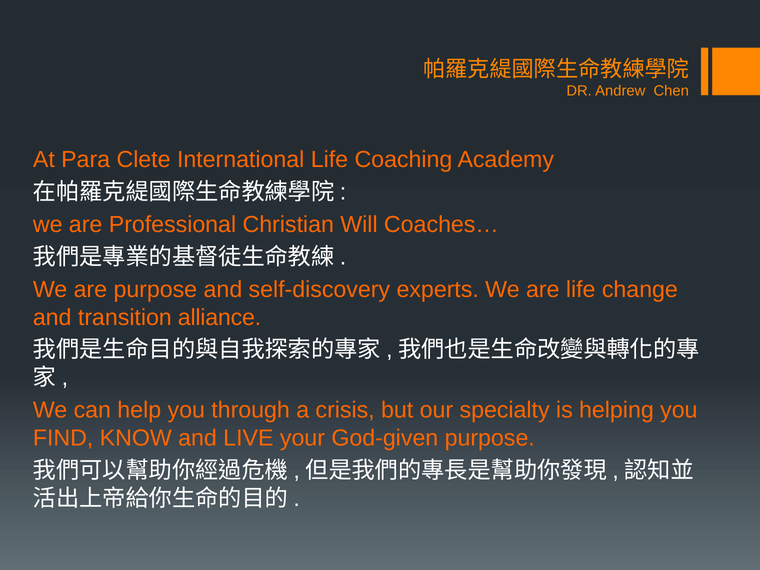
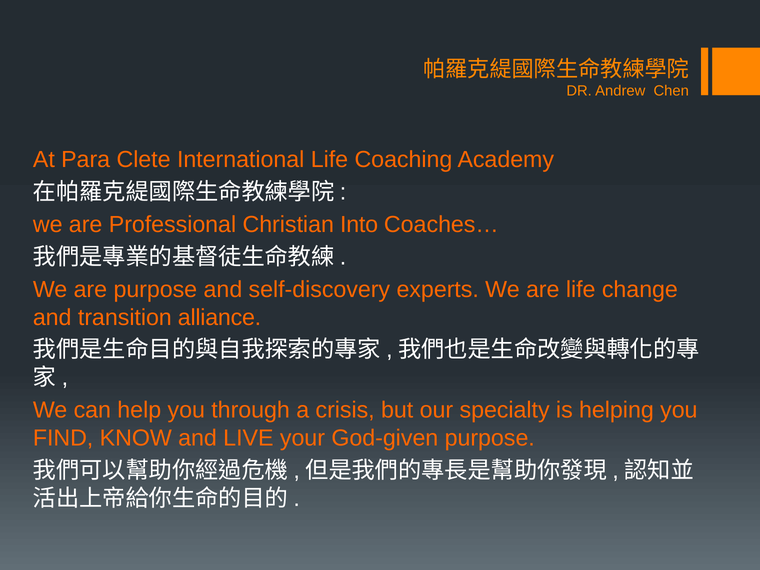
Will: Will -> Into
